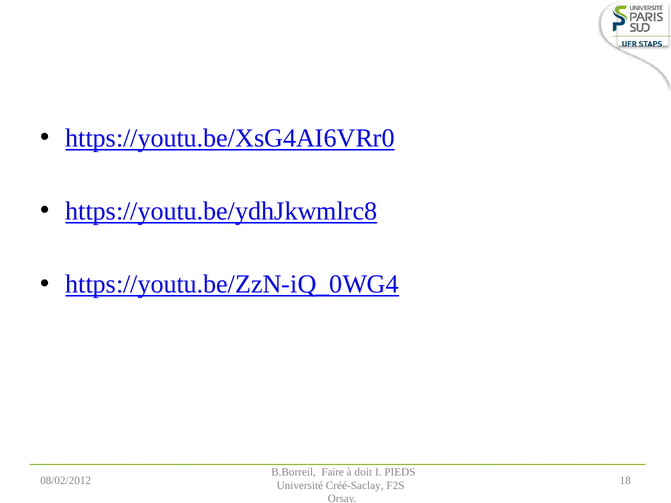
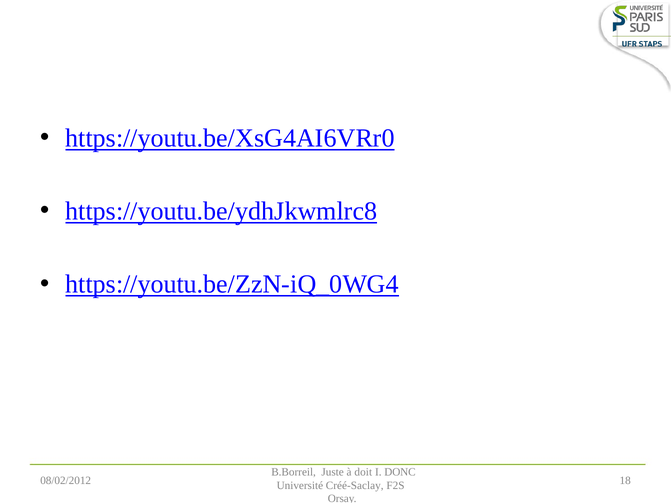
Faire: Faire -> Juste
PIEDS: PIEDS -> DONC
